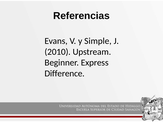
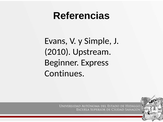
Difference: Difference -> Continues
